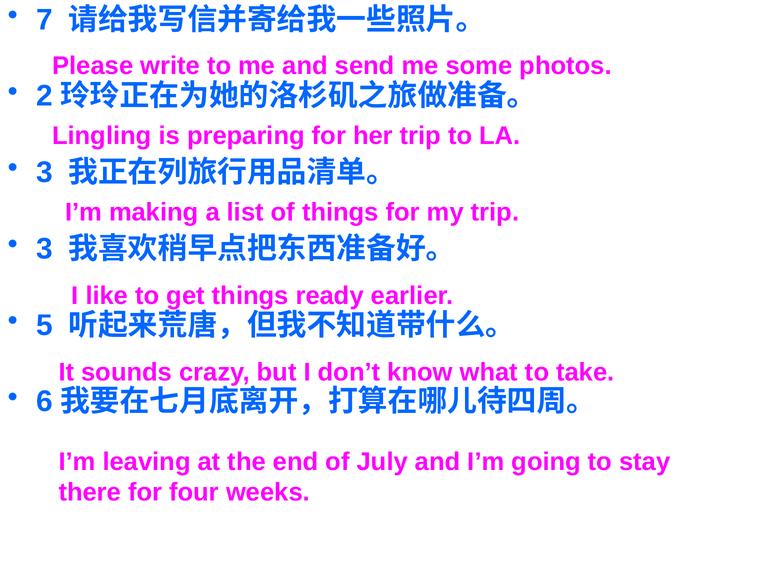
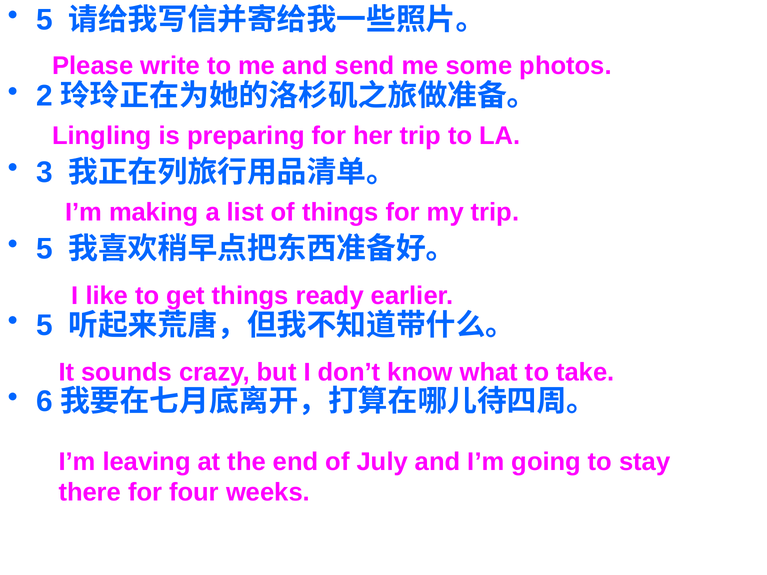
7 at (45, 20): 7 -> 5
3 at (45, 249): 3 -> 5
